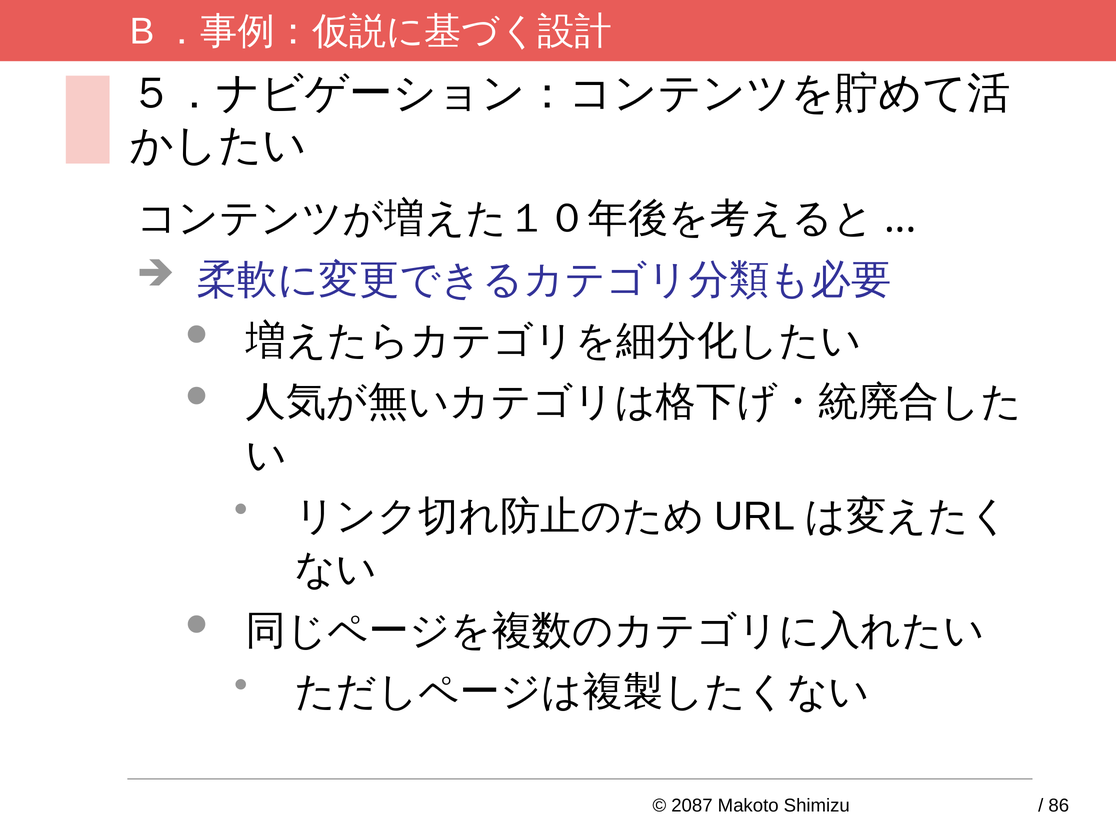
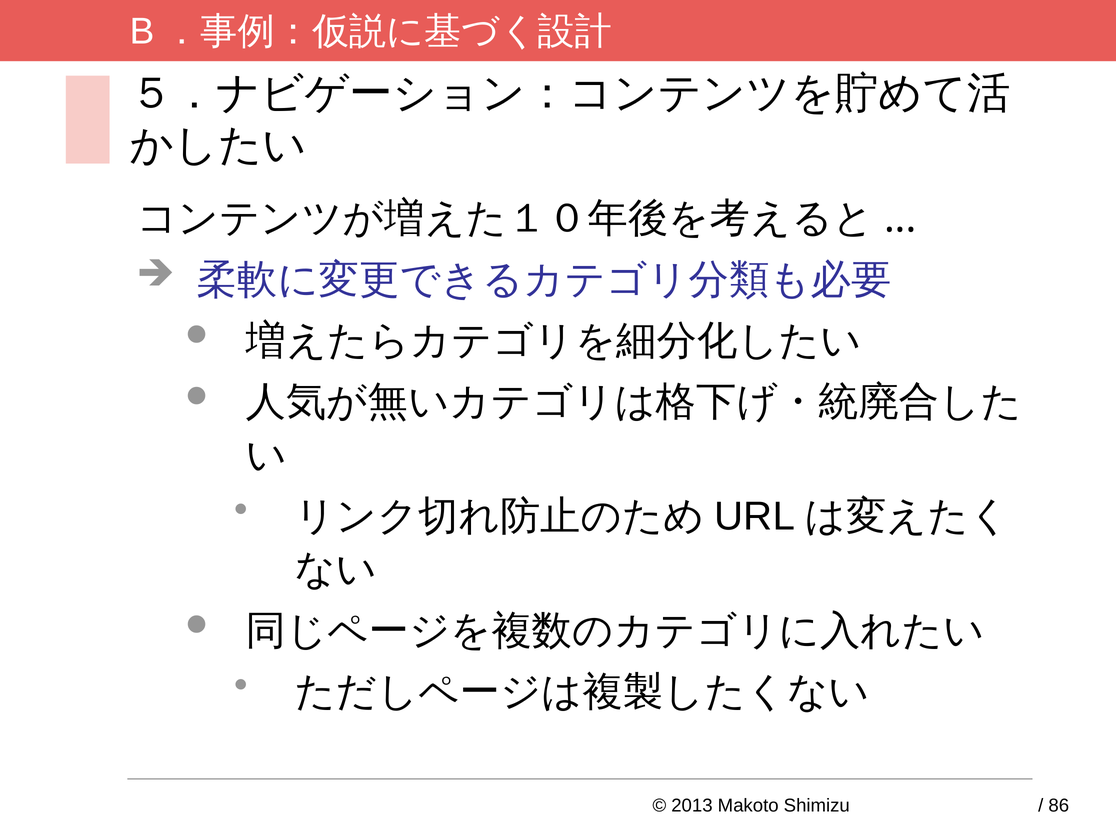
2087: 2087 -> 2013
